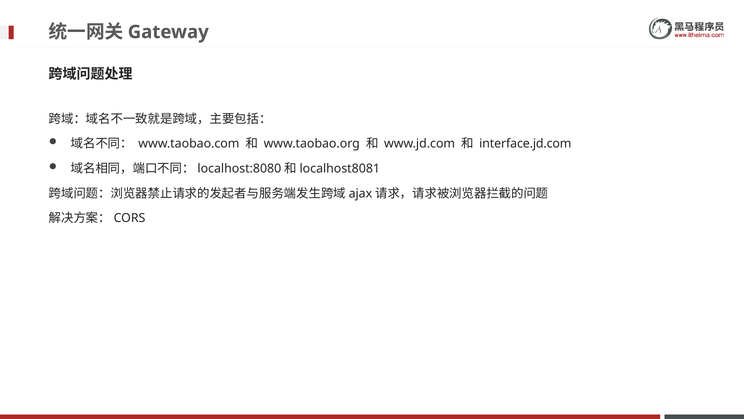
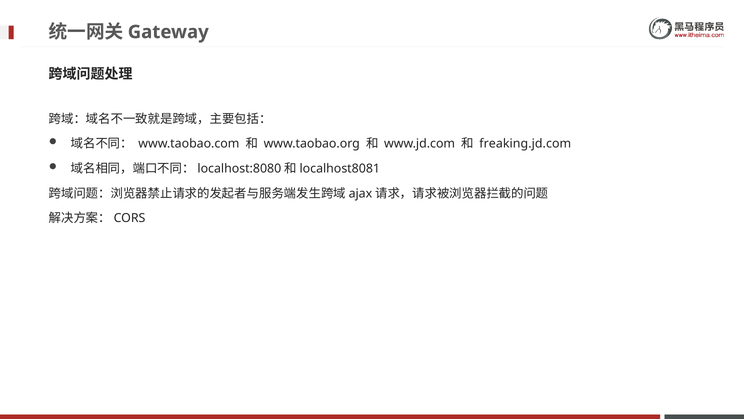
interface.jd.com: interface.jd.com -> freaking.jd.com
